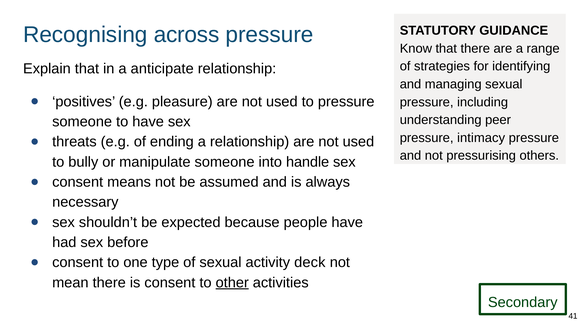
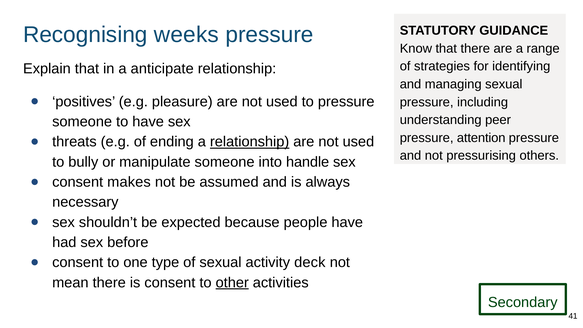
across: across -> weeks
intimacy: intimacy -> attention
relationship at (250, 142) underline: none -> present
means: means -> makes
